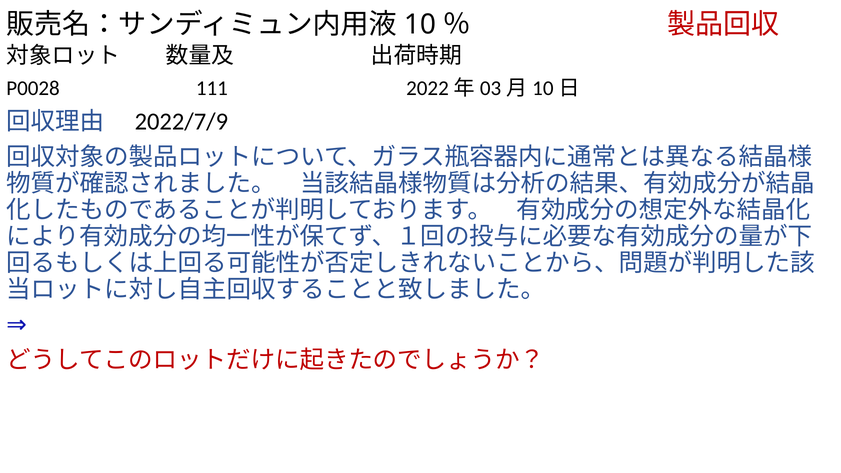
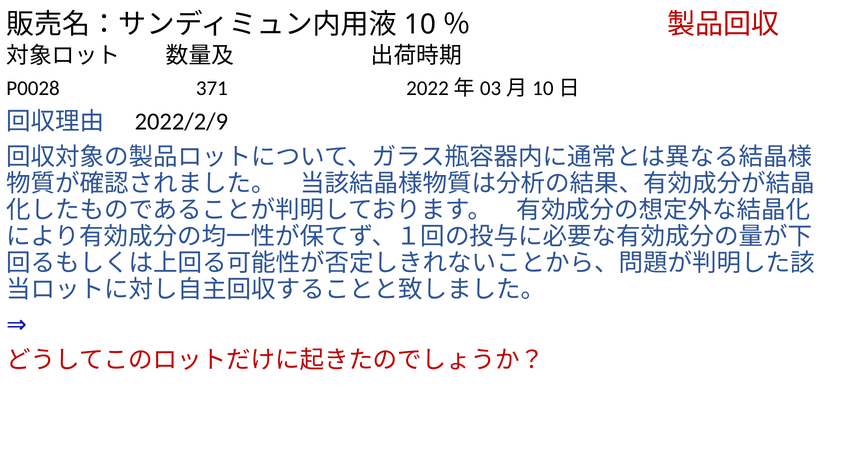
111: 111 -> 371
2022/7/9: 2022/7/9 -> 2022/2/9
